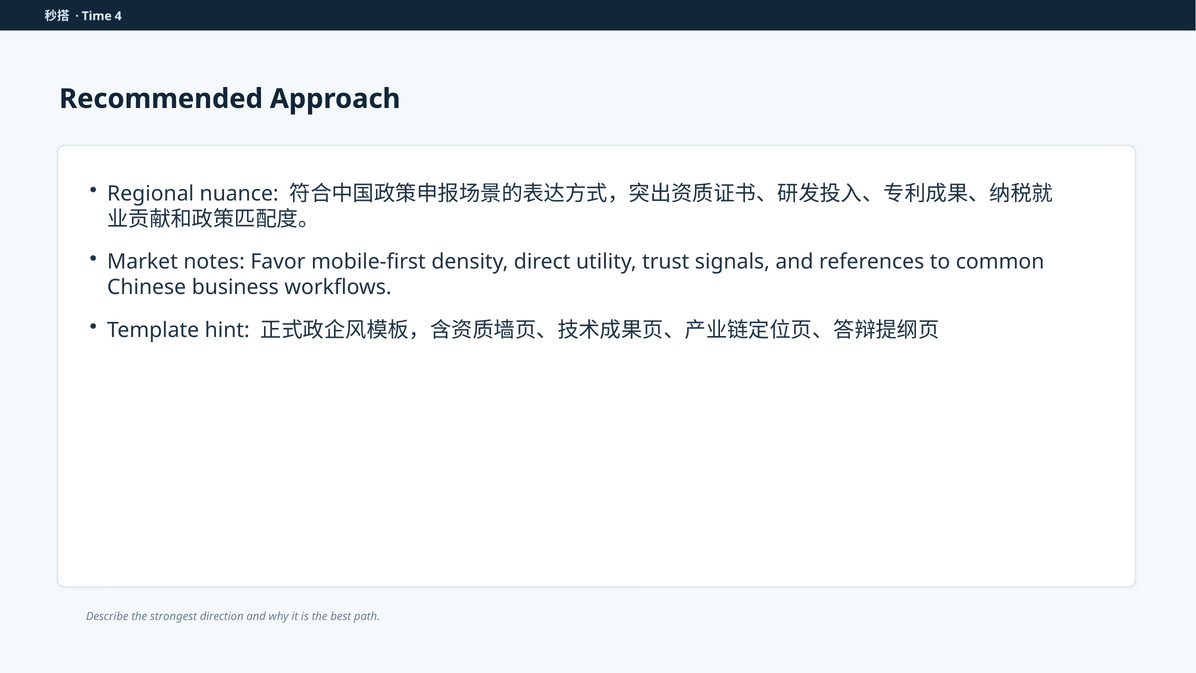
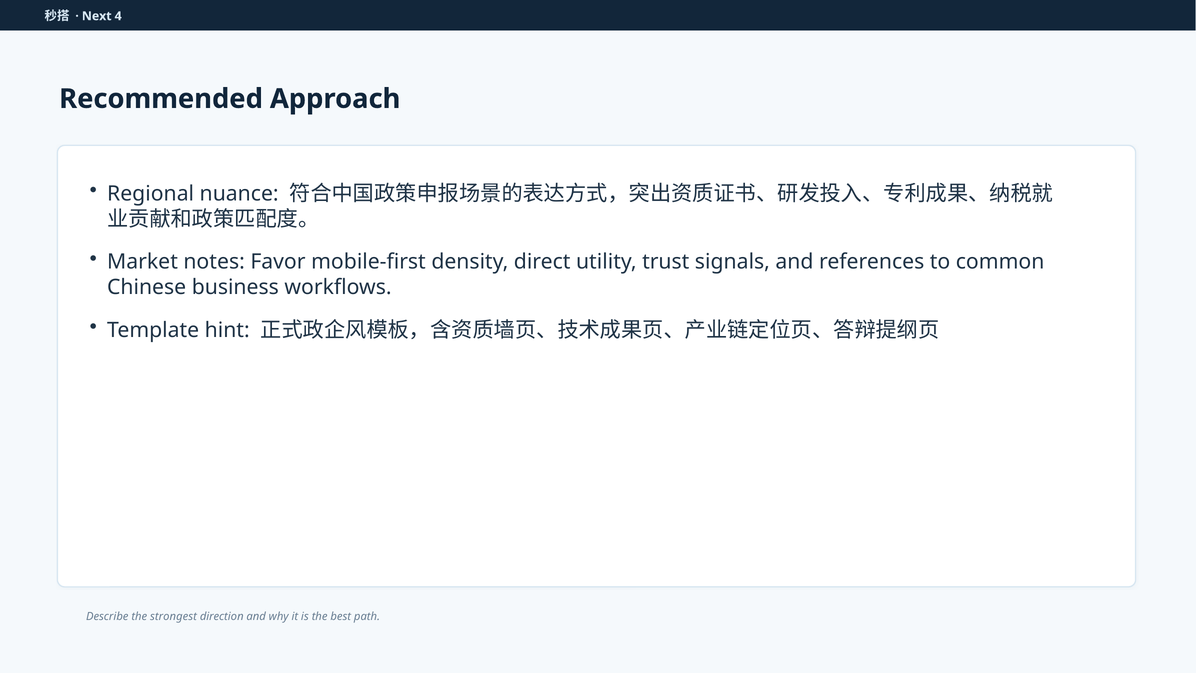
Time: Time -> Next
